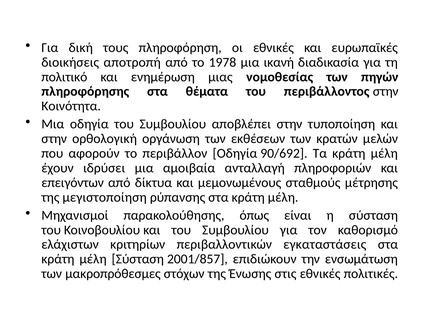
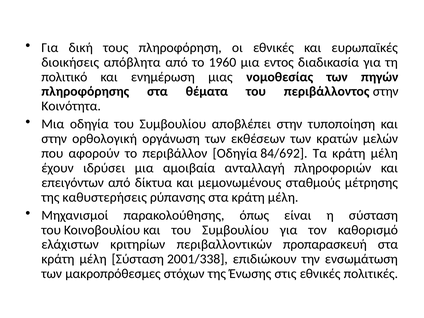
αποτροπή: αποτροπή -> απόβλητα
1978: 1978 -> 1960
ικανή: ικανή -> εντος
90/692: 90/692 -> 84/692
μεγιστοποίηση: μεγιστοποίηση -> καθυστερήσεις
εγκαταστάσεις: εγκαταστάσεις -> προπαρασκευή
2001/857: 2001/857 -> 2001/338
